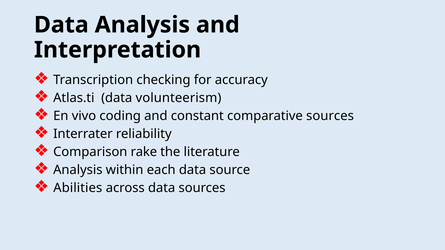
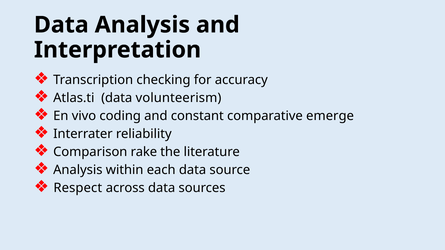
comparative sources: sources -> emerge
Abilities: Abilities -> Respect
